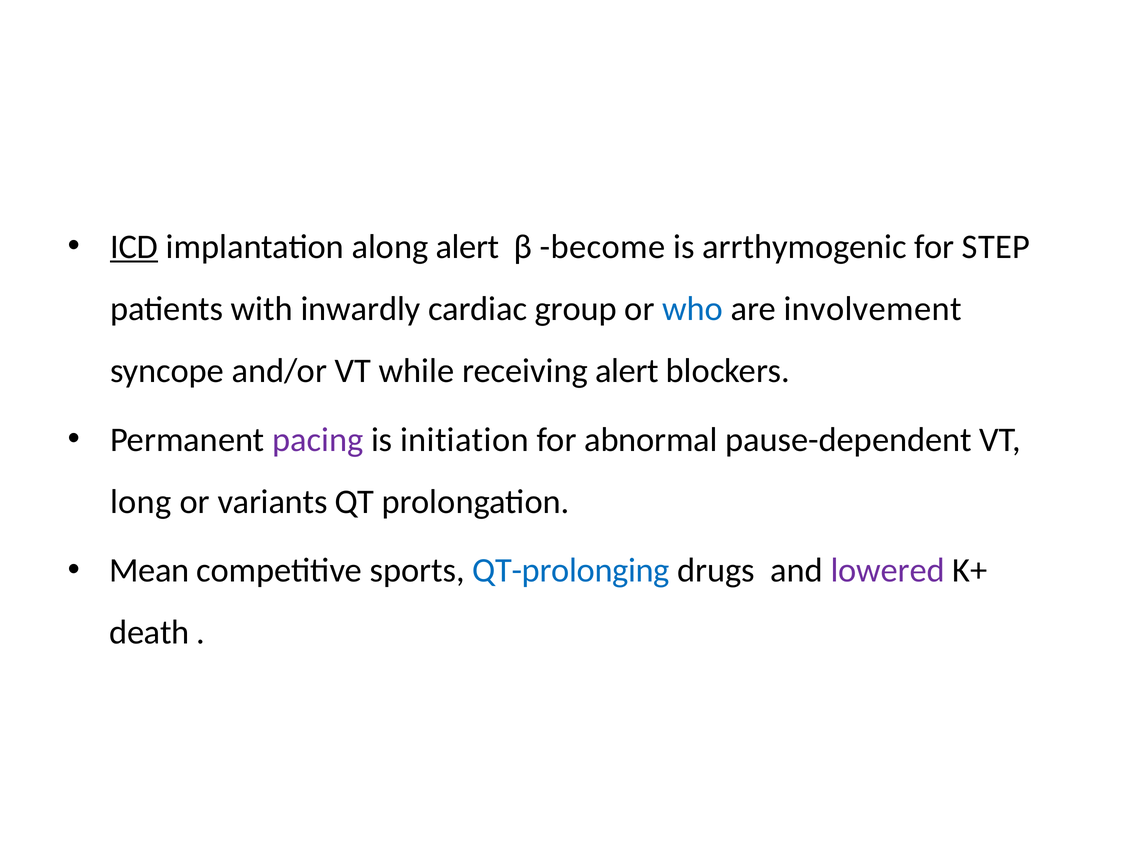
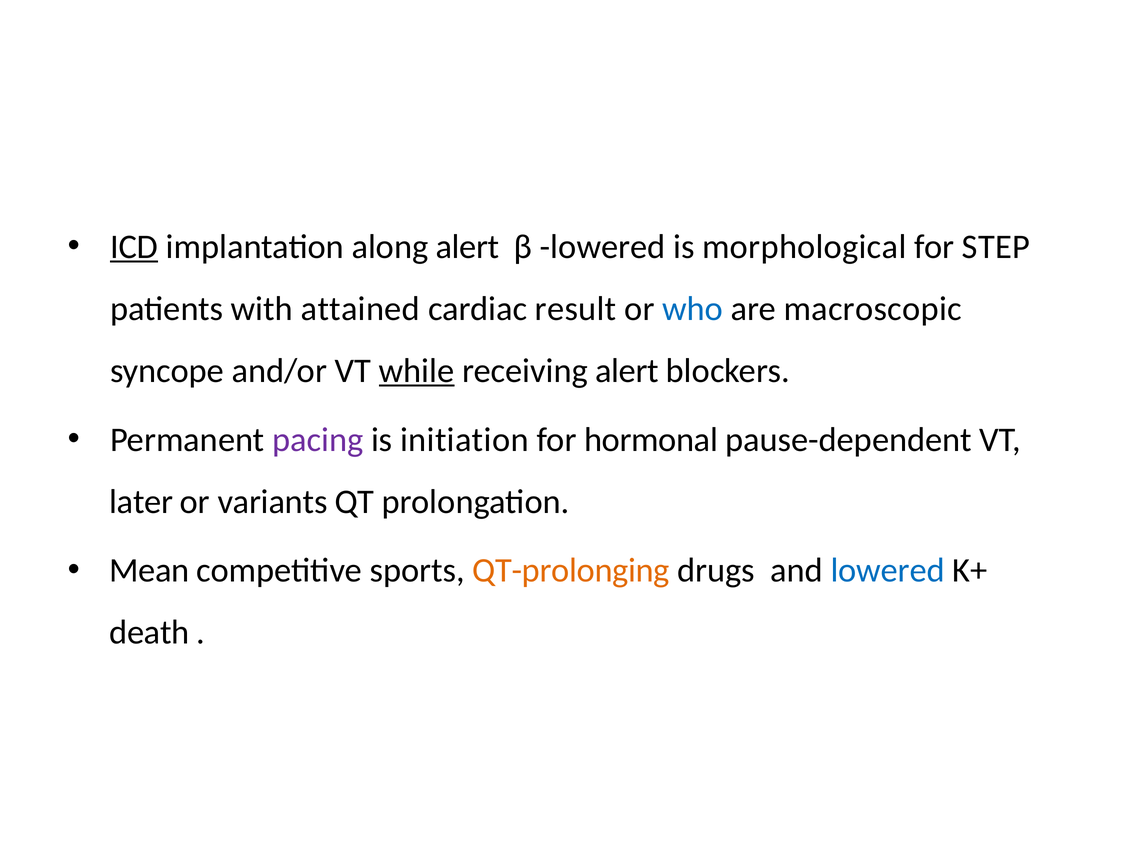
β become: become -> lowered
arrthymogenic: arrthymogenic -> morphological
inwardly: inwardly -> attained
group: group -> result
involvement: involvement -> macroscopic
while underline: none -> present
abnormal: abnormal -> hormonal
long: long -> later
QT-prolonging colour: blue -> orange
lowered at (888, 571) colour: purple -> blue
